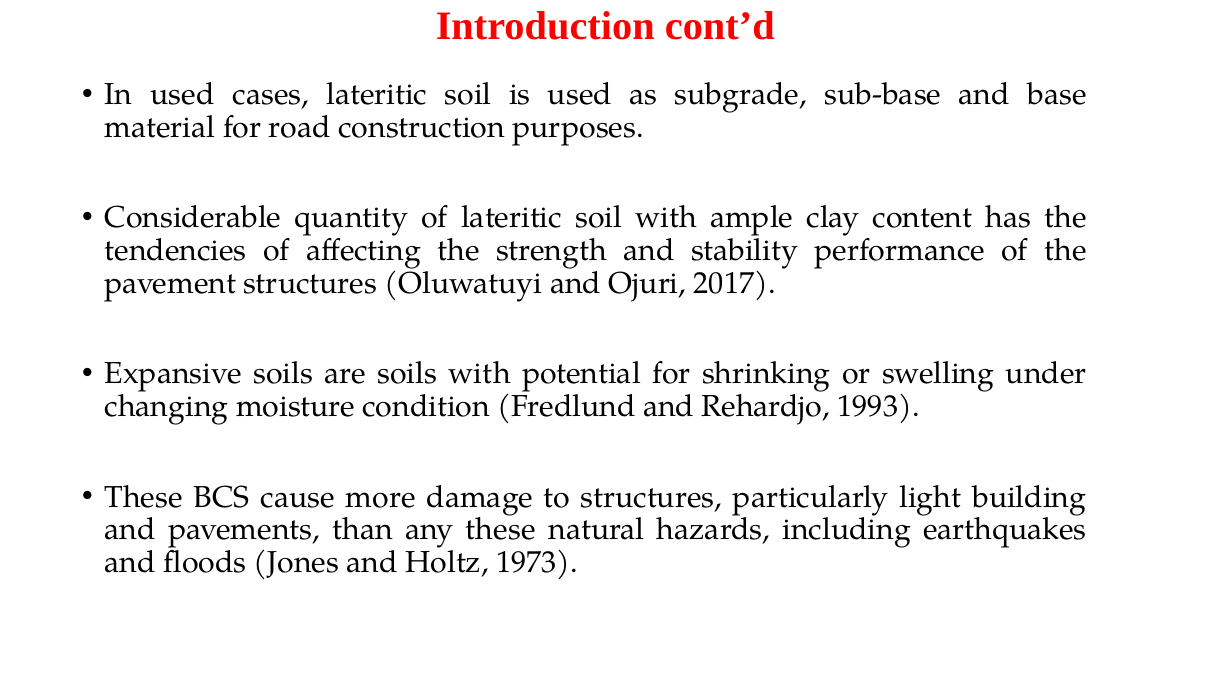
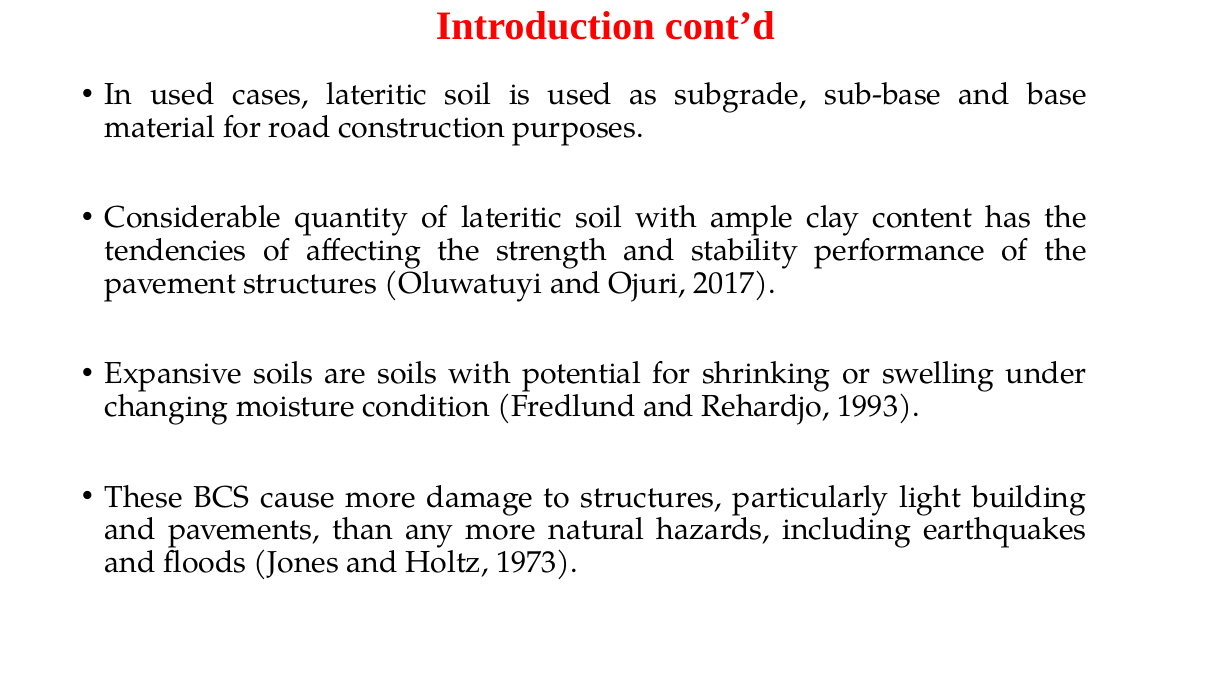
any these: these -> more
